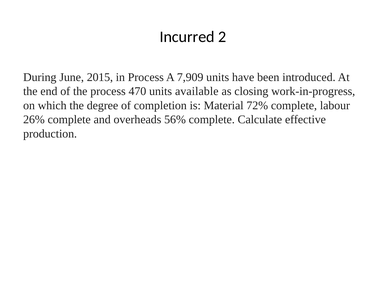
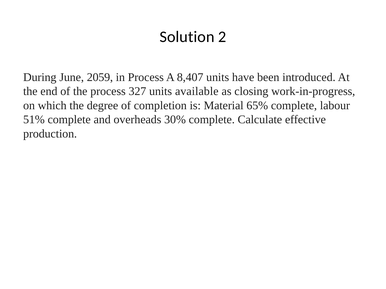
Incurred: Incurred -> Solution
2015: 2015 -> 2059
7,909: 7,909 -> 8,407
470: 470 -> 327
72%: 72% -> 65%
26%: 26% -> 51%
56%: 56% -> 30%
